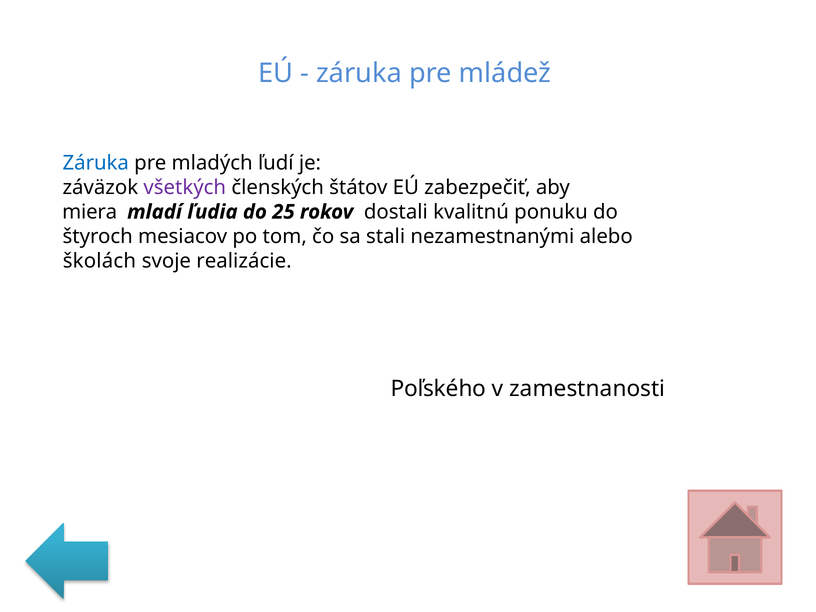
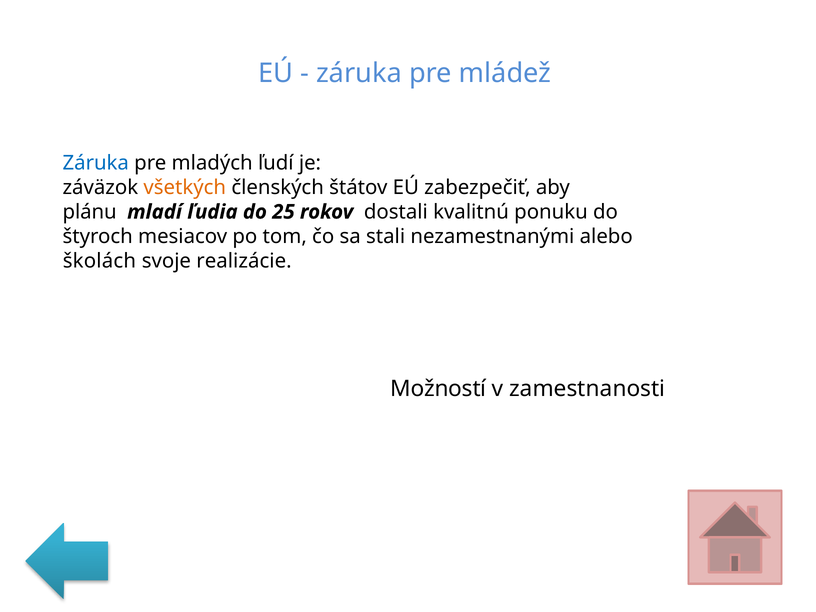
všetkých colour: purple -> orange
miera: miera -> plánu
Poľského: Poľského -> Možností
